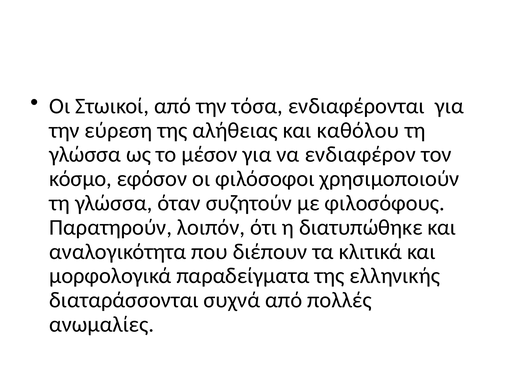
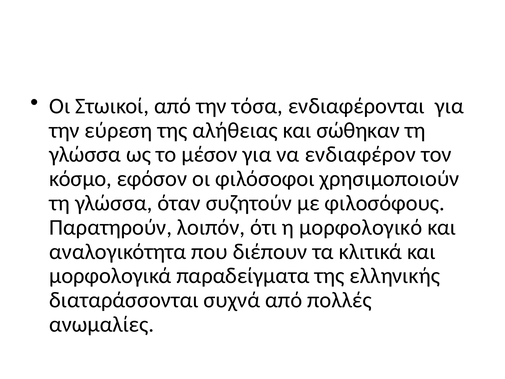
καθόλου: καθόλου -> σώθηκαν
διατυπώθηκε: διατυπώθηκε -> μορφολογικό
